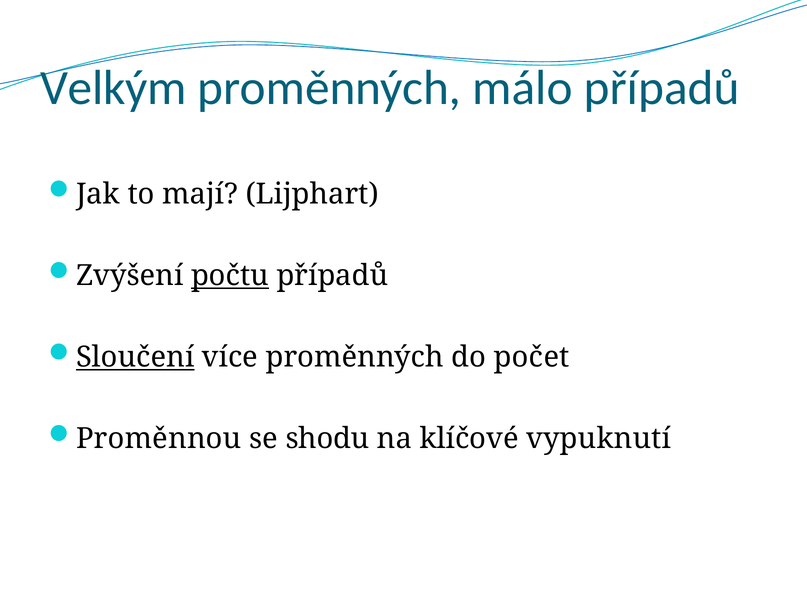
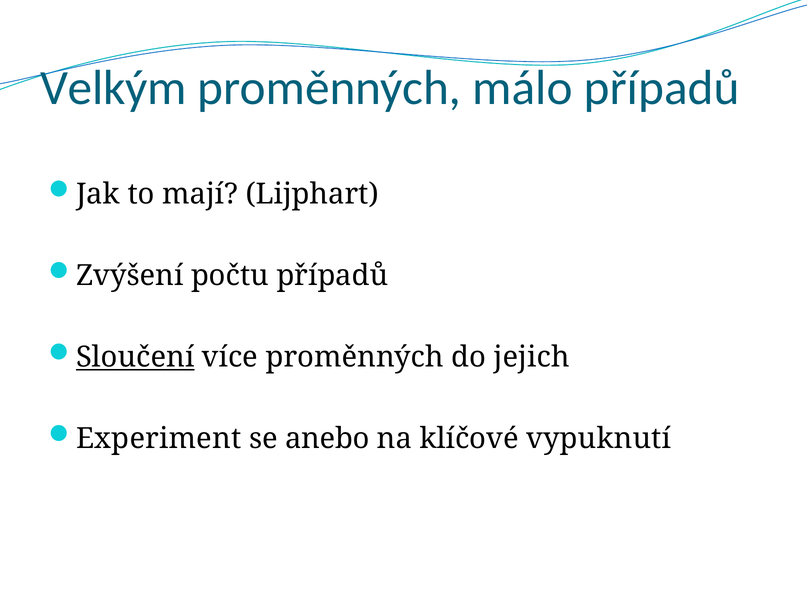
počtu underline: present -> none
počet: počet -> jejich
Proměnnou: Proměnnou -> Experiment
shodu: shodu -> anebo
